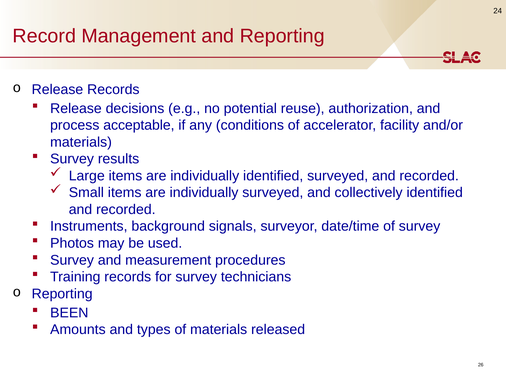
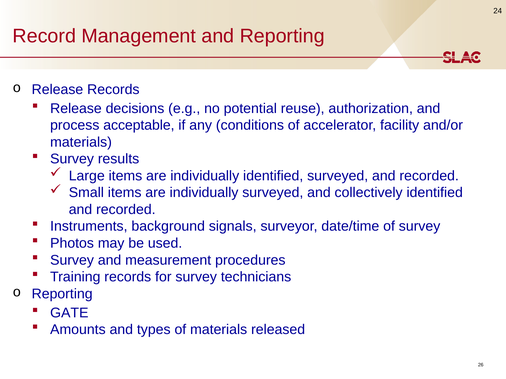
BEEN: BEEN -> GATE
